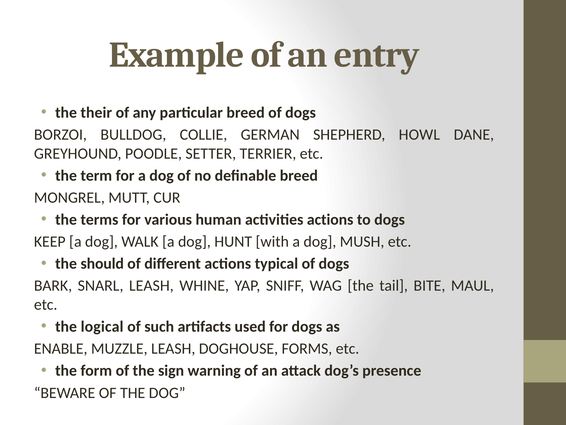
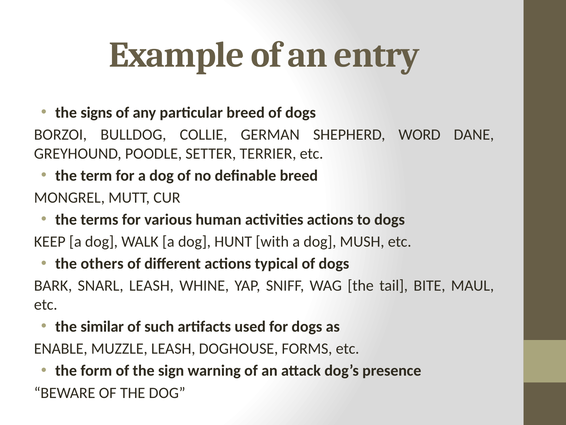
their: their -> signs
HOWL: HOWL -> WORD
should: should -> others
logical: logical -> similar
